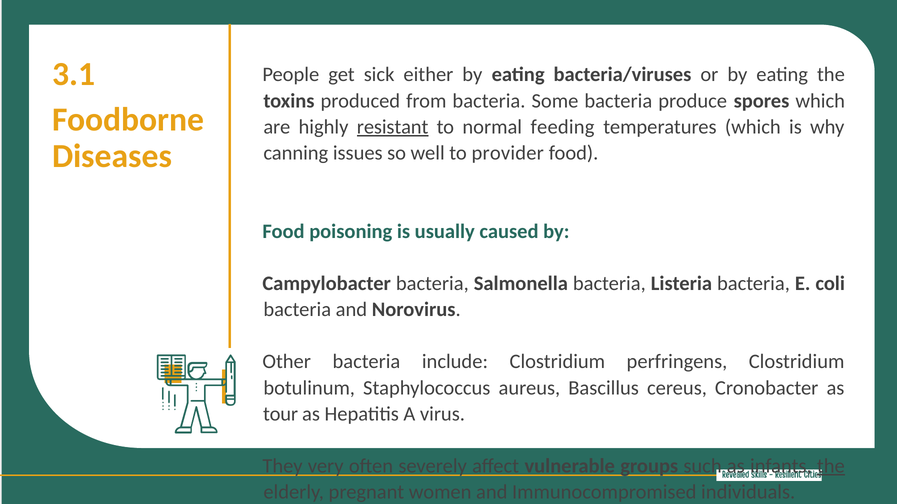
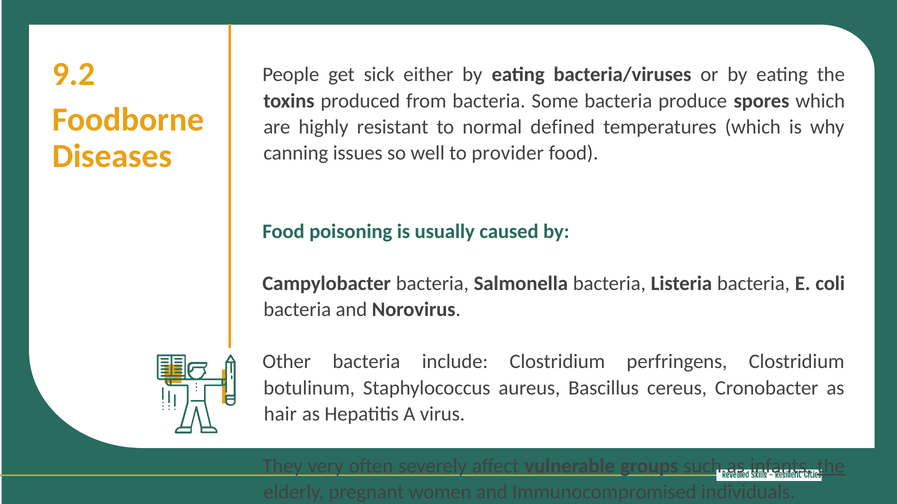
3.1: 3.1 -> 9.2
resistant underline: present -> none
feeding: feeding -> defined
tour: tour -> hair
